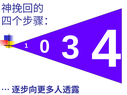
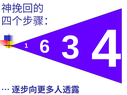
0: 0 -> 6
